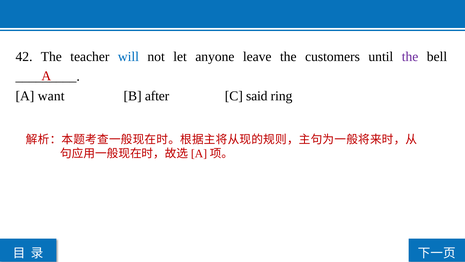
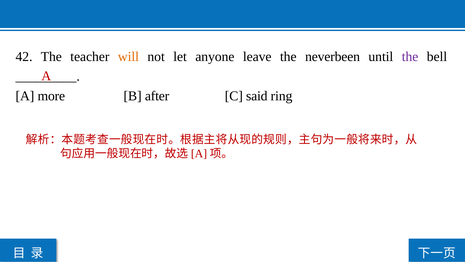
will colour: blue -> orange
customers: customers -> neverbeen
want: want -> more
